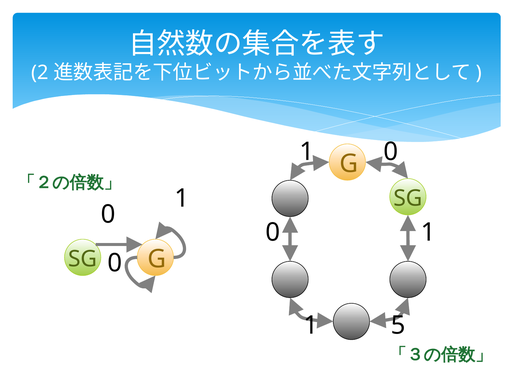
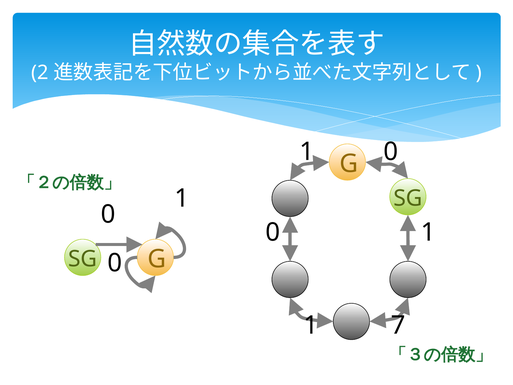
5: 5 -> 7
